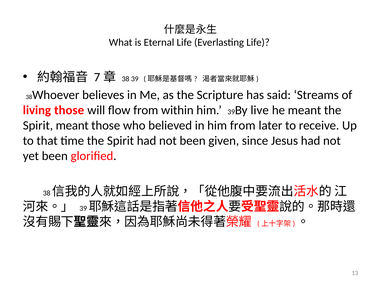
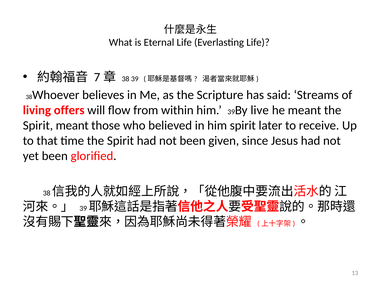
living those: those -> offers
him from: from -> spirit
